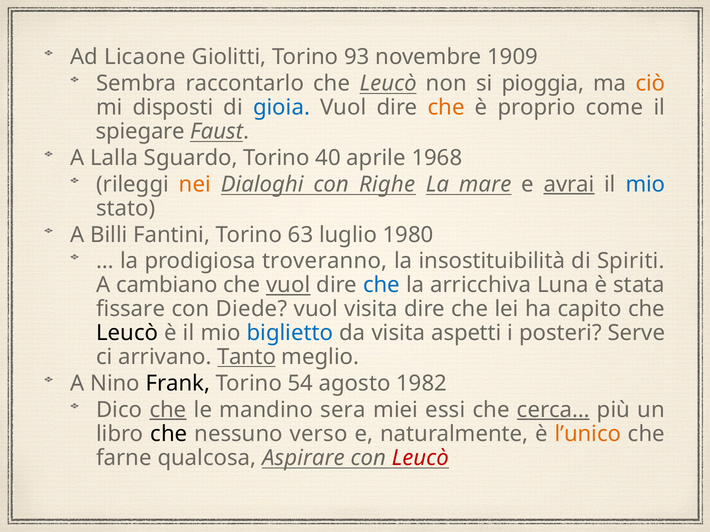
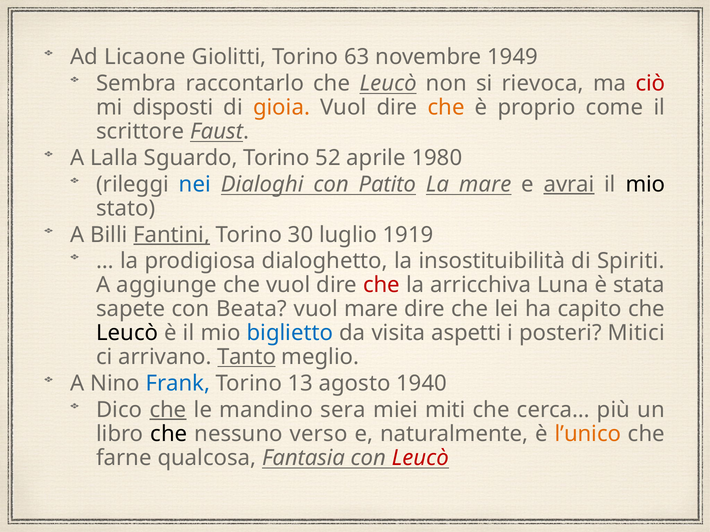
93: 93 -> 63
1909: 1909 -> 1949
pioggia: pioggia -> rievoca
ciò colour: orange -> red
gioia colour: blue -> orange
spiegare: spiegare -> scrittore
40: 40 -> 52
1968: 1968 -> 1980
nei colour: orange -> blue
Righe: Righe -> Patito
mio at (645, 184) colour: blue -> black
Fantini underline: none -> present
63: 63 -> 30
1980: 1980 -> 1919
troveranno: troveranno -> dialoghetto
cambiano: cambiano -> aggiunge
vuol at (288, 285) underline: present -> none
che at (382, 285) colour: blue -> red
fissare: fissare -> sapete
Diede: Diede -> Beata
vuol visita: visita -> mare
Serve: Serve -> Mitici
Frank colour: black -> blue
54: 54 -> 13
1982: 1982 -> 1940
essi: essi -> miti
cerca… underline: present -> none
Aspirare: Aspirare -> Fantasia
